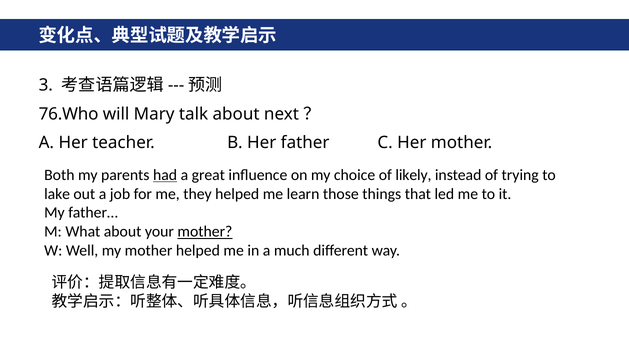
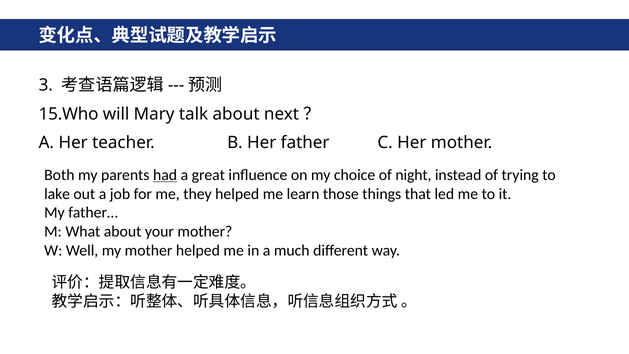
76.Who: 76.Who -> 15.Who
likely: likely -> night
mother at (205, 231) underline: present -> none
